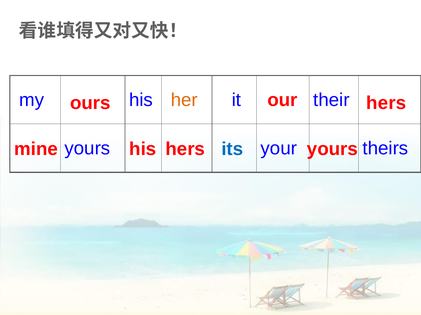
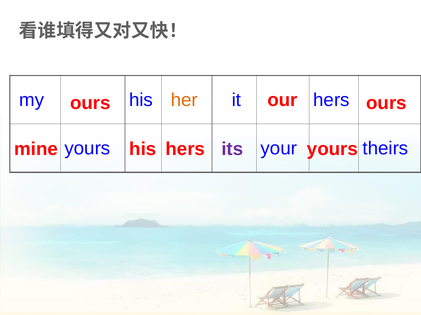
it their: their -> hers
hers at (386, 103): hers -> ours
its colour: blue -> purple
